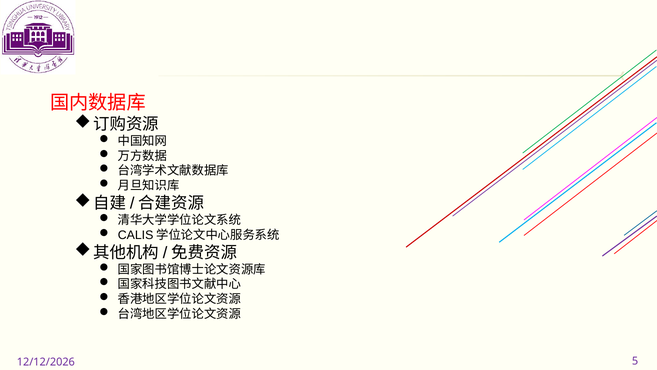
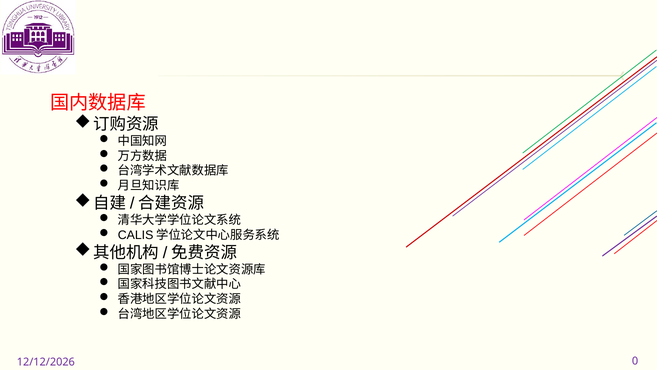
5: 5 -> 0
